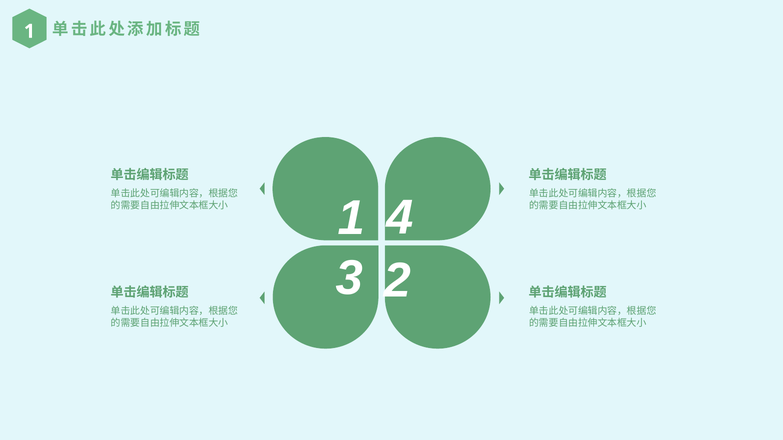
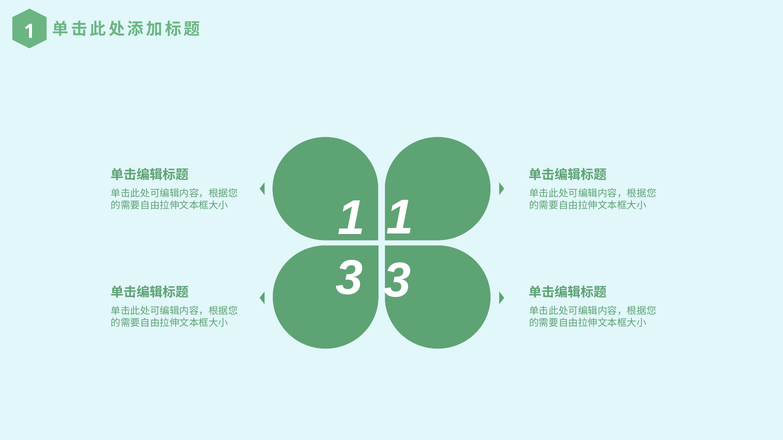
1 4: 4 -> 1
3 2: 2 -> 3
